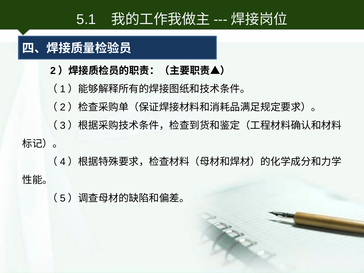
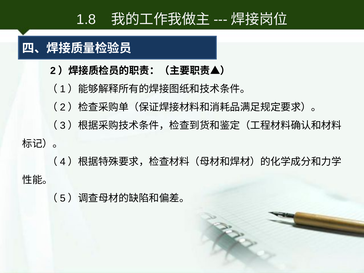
5.1: 5.1 -> 1.8
